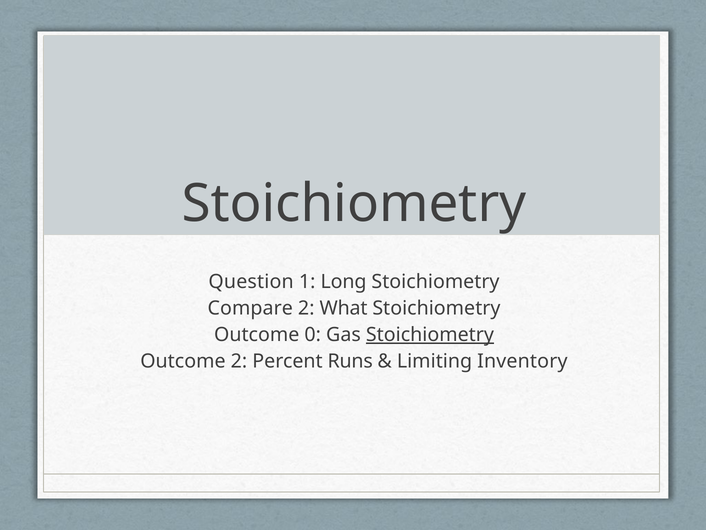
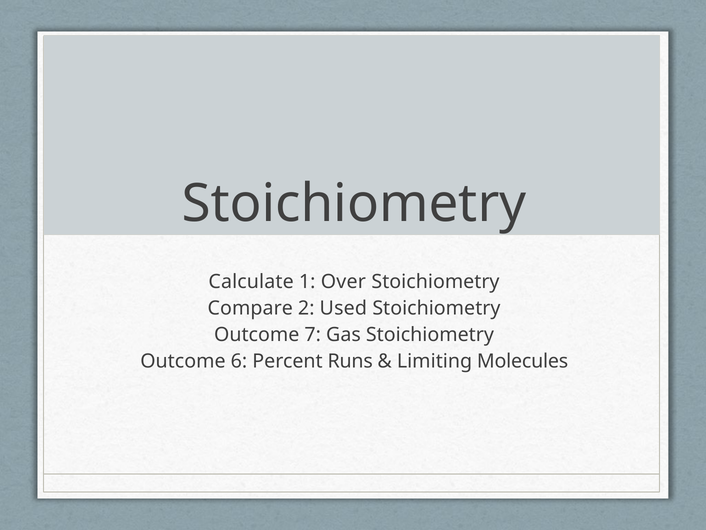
Question: Question -> Calculate
Long: Long -> Over
What: What -> Used
0: 0 -> 7
Stoichiometry at (430, 334) underline: present -> none
Outcome 2: 2 -> 6
Inventory: Inventory -> Molecules
